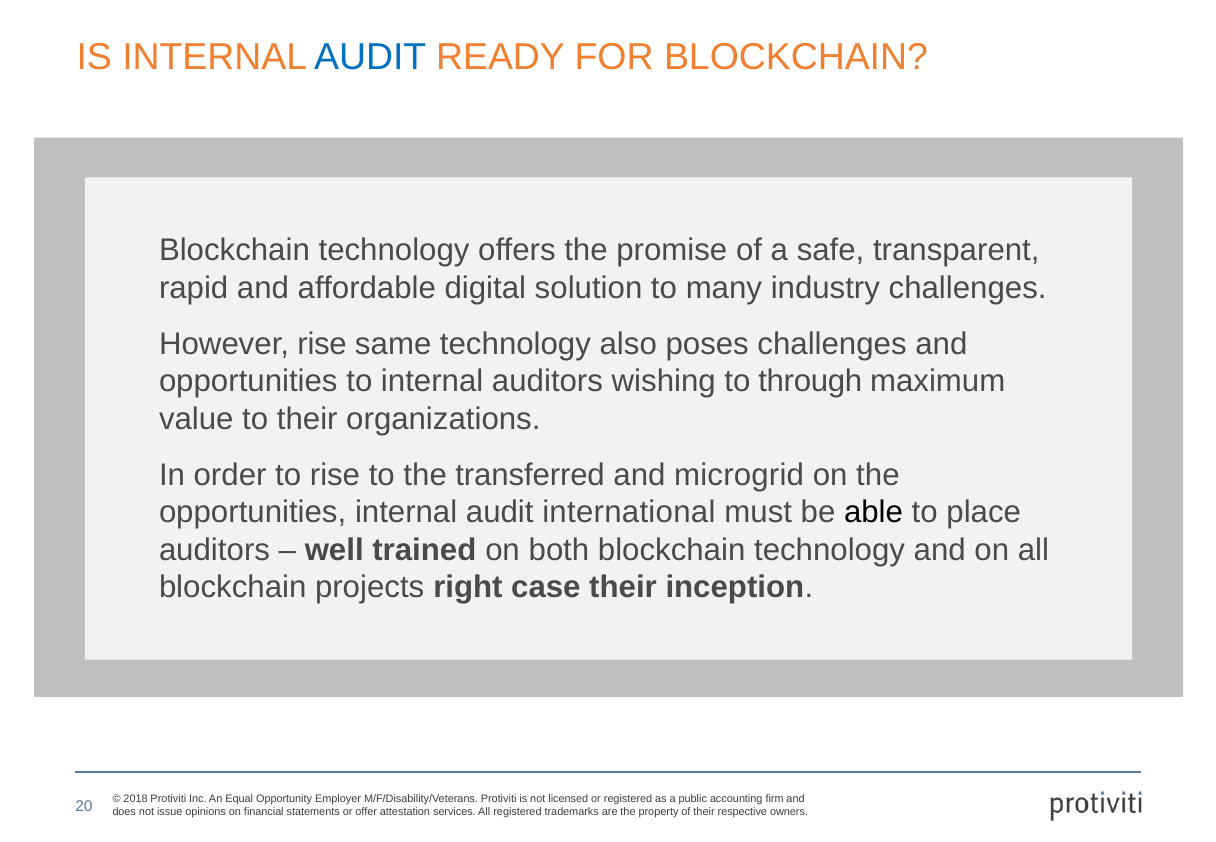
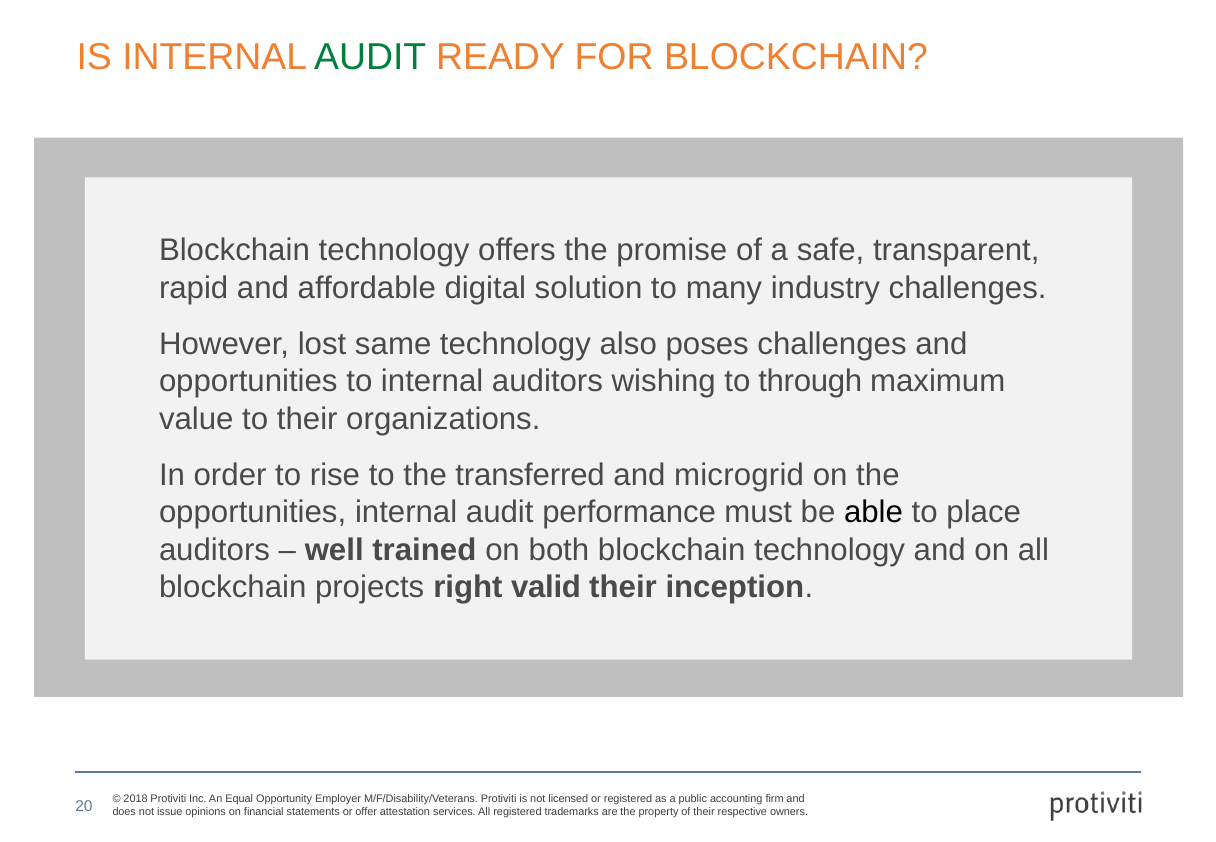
AUDIT at (370, 57) colour: blue -> green
However rise: rise -> lost
international: international -> performance
case: case -> valid
